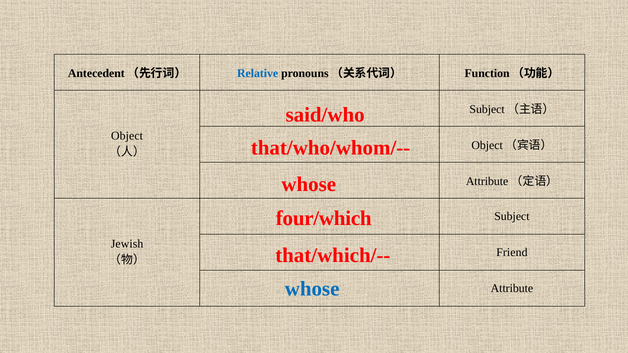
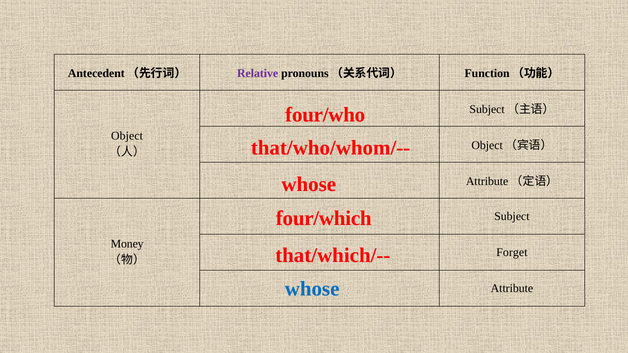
Relative colour: blue -> purple
said/who: said/who -> four/who
Jewish: Jewish -> Money
Friend: Friend -> Forget
